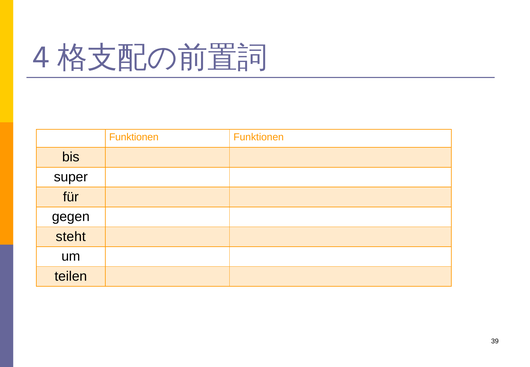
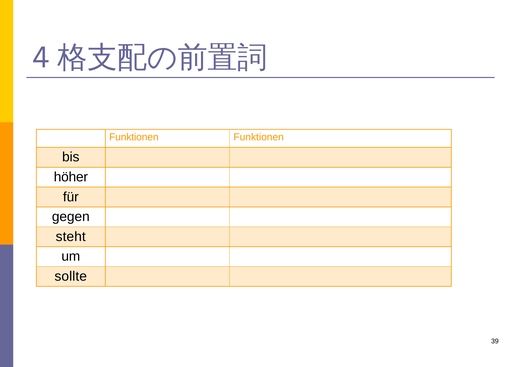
super: super -> höher
teilen: teilen -> sollte
